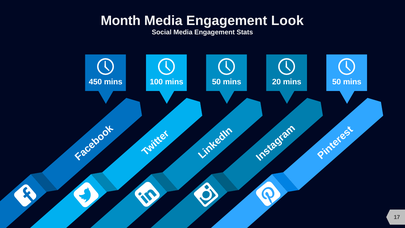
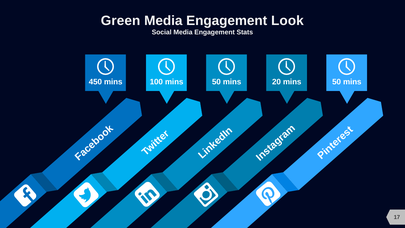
Month: Month -> Green
